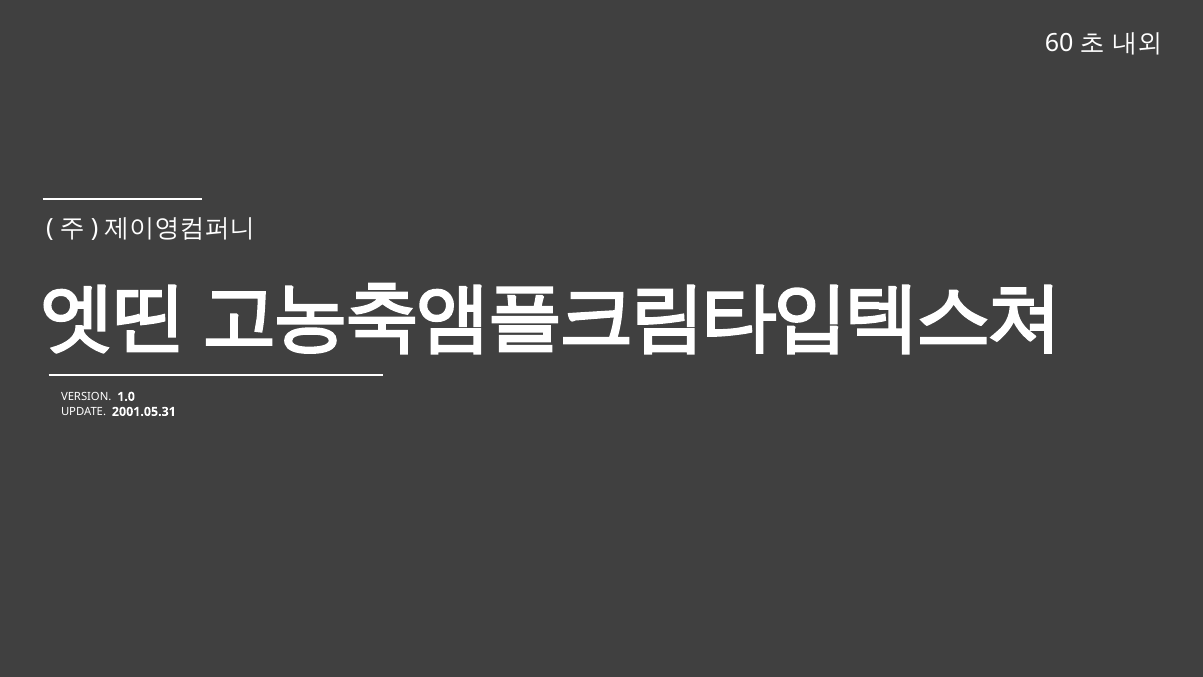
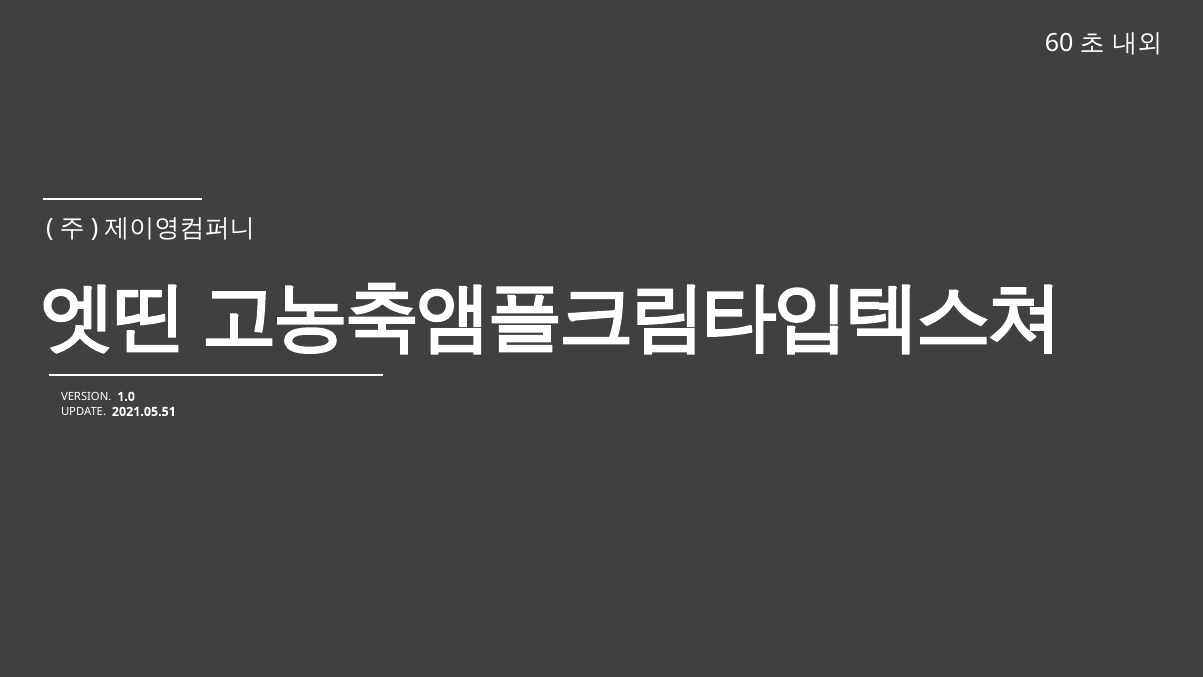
2001.05.31: 2001.05.31 -> 2021.05.51
